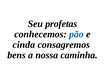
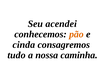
profetas: profetas -> acendei
pão colour: blue -> orange
bens: bens -> tudo
